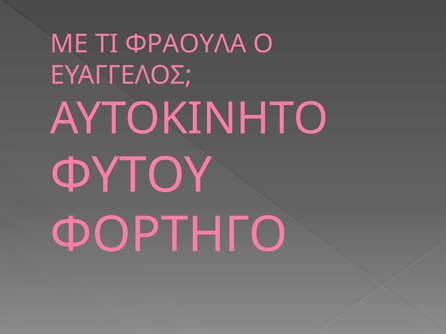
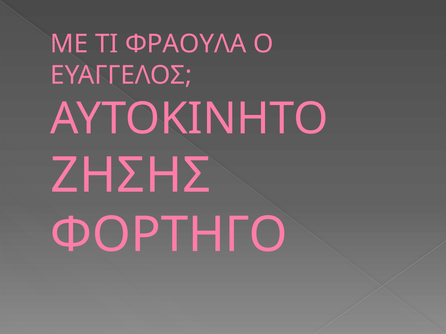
ΦΥΤΟΥ: ΦΥΤΟΥ -> ΖΗΣΗΣ
